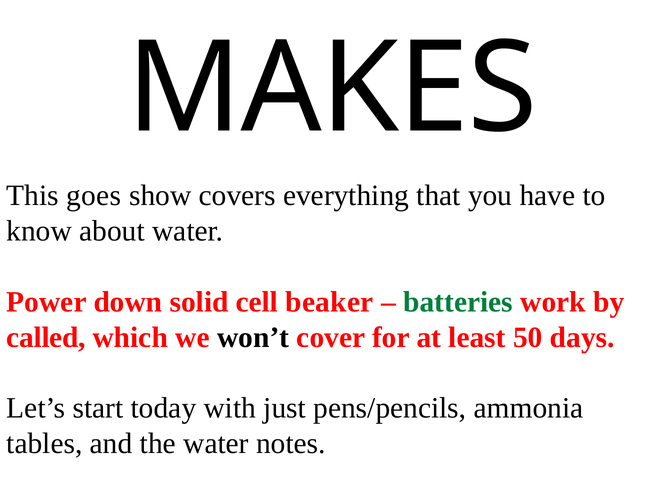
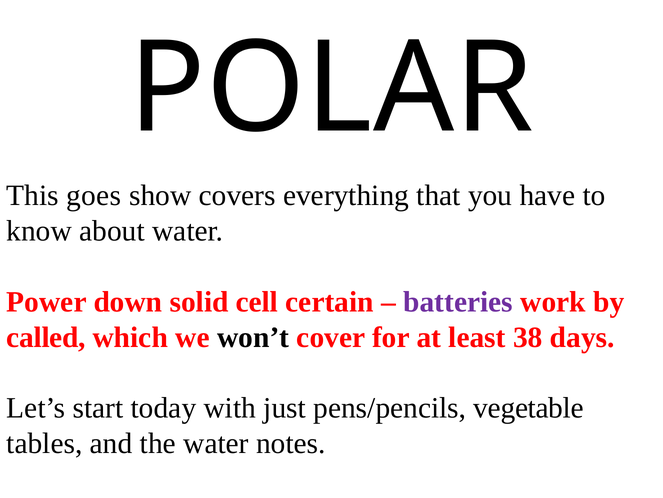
MAKES: MAKES -> POLAR
beaker: beaker -> certain
batteries colour: green -> purple
50: 50 -> 38
ammonia: ammonia -> vegetable
